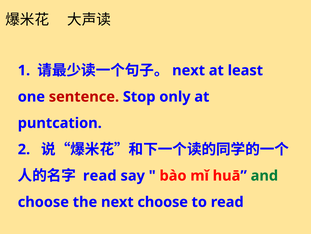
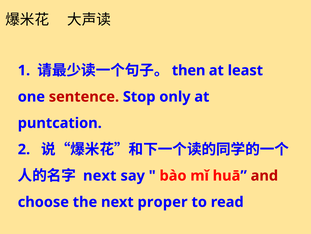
next at (189, 70): next -> then
read at (100, 175): read -> next
and colour: green -> red
next choose: choose -> proper
